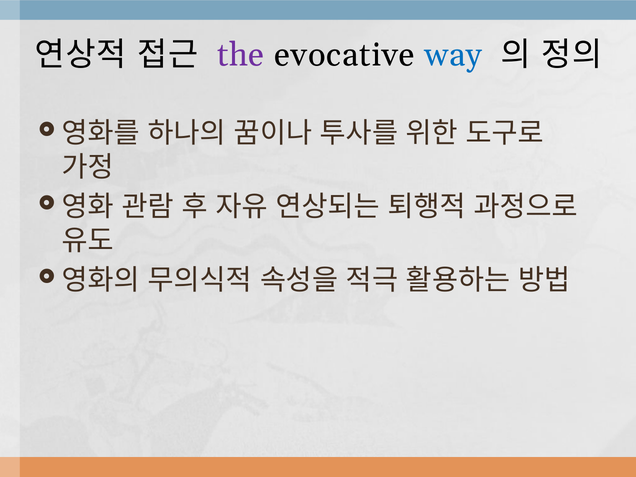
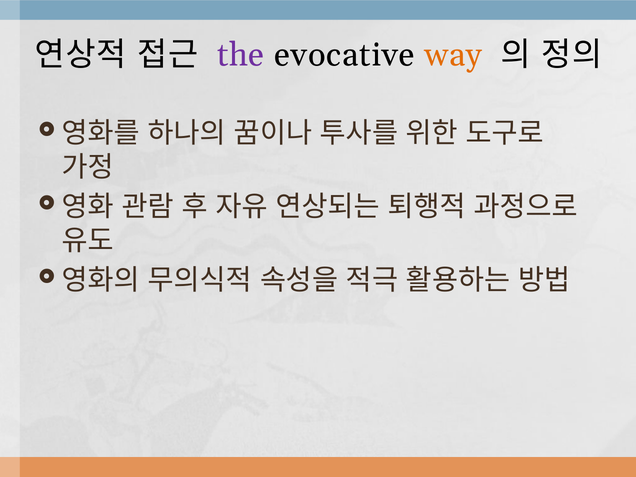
way colour: blue -> orange
